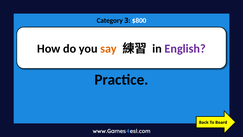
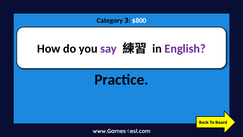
say colour: orange -> purple
